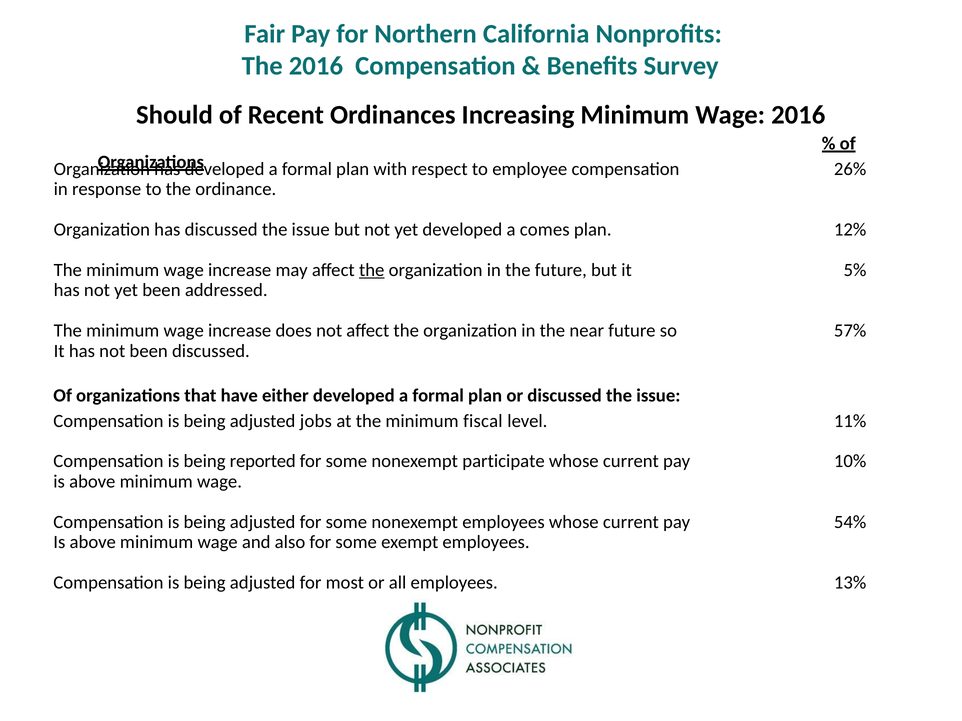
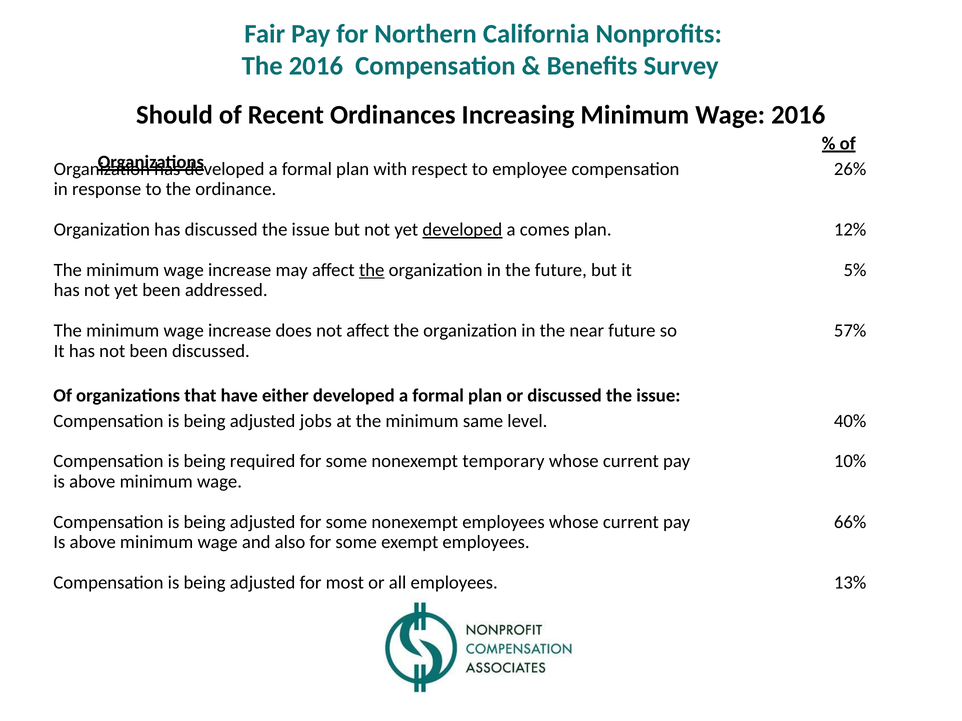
developed at (462, 230) underline: none -> present
fiscal: fiscal -> same
11%: 11% -> 40%
reported: reported -> required
participate: participate -> temporary
54%: 54% -> 66%
